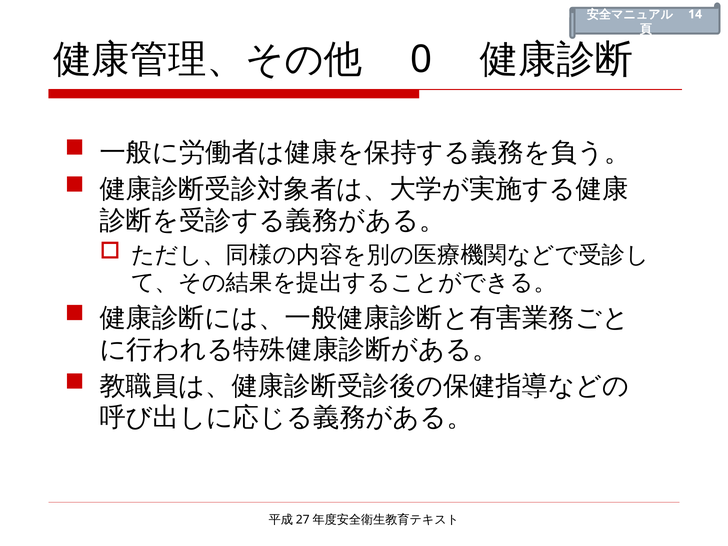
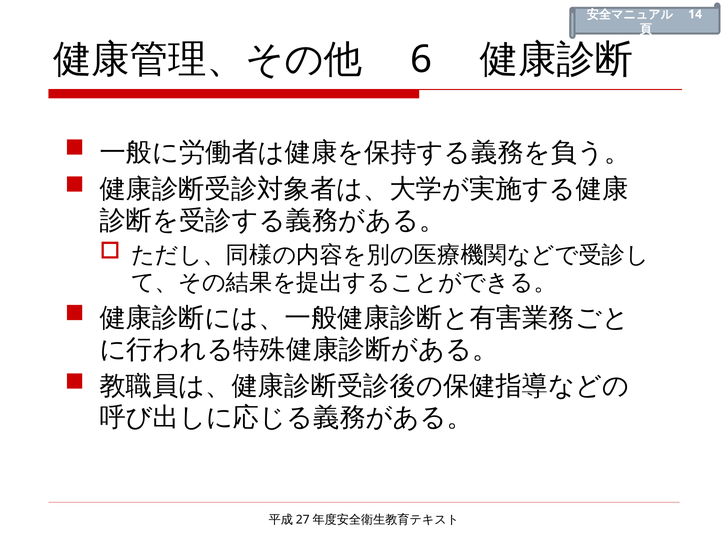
0: 0 -> 6
